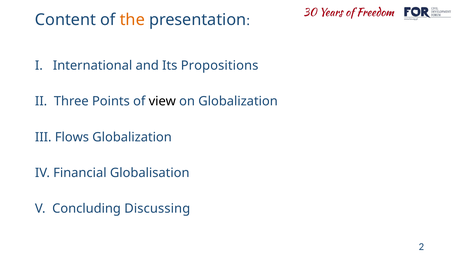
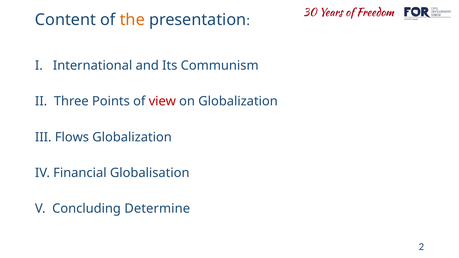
Propositions: Propositions -> Communism
view colour: black -> red
Discussing: Discussing -> Determine
